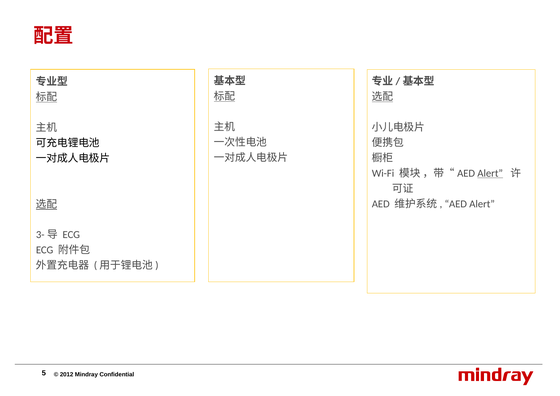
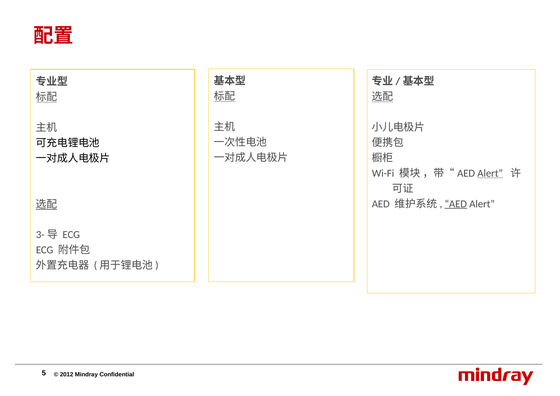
AED at (456, 204) underline: none -> present
